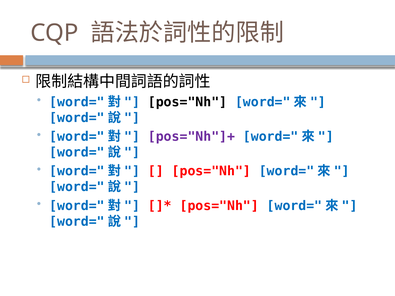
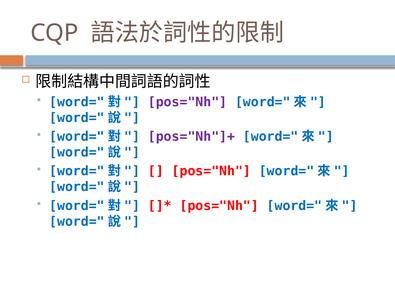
pos="Nh at (188, 102) colour: black -> purple
